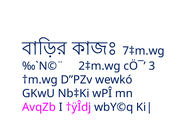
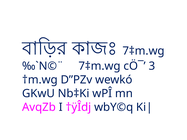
2‡m.wg at (100, 66): 2‡m.wg -> 7‡m.wg
